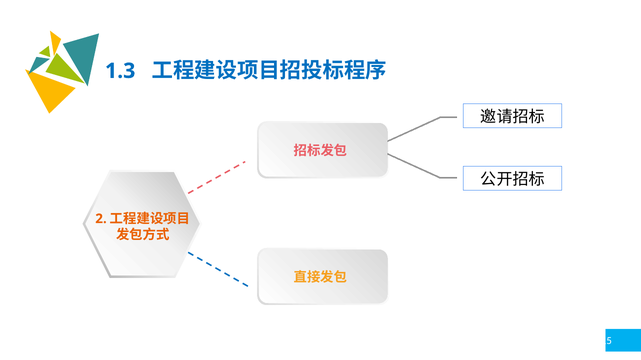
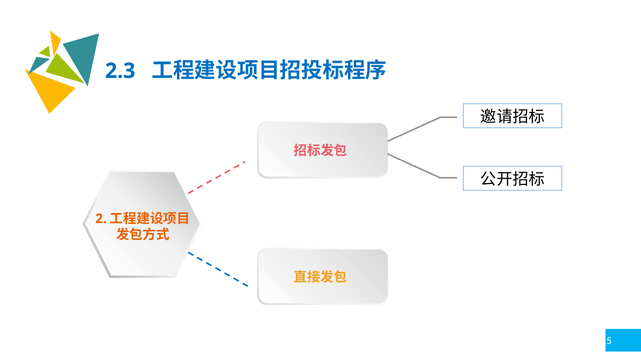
1.3: 1.3 -> 2.3
